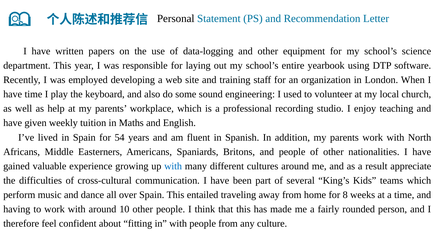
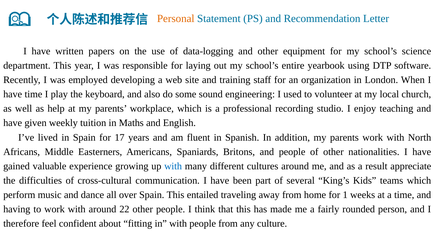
Personal colour: black -> orange
54: 54 -> 17
8: 8 -> 1
10: 10 -> 22
